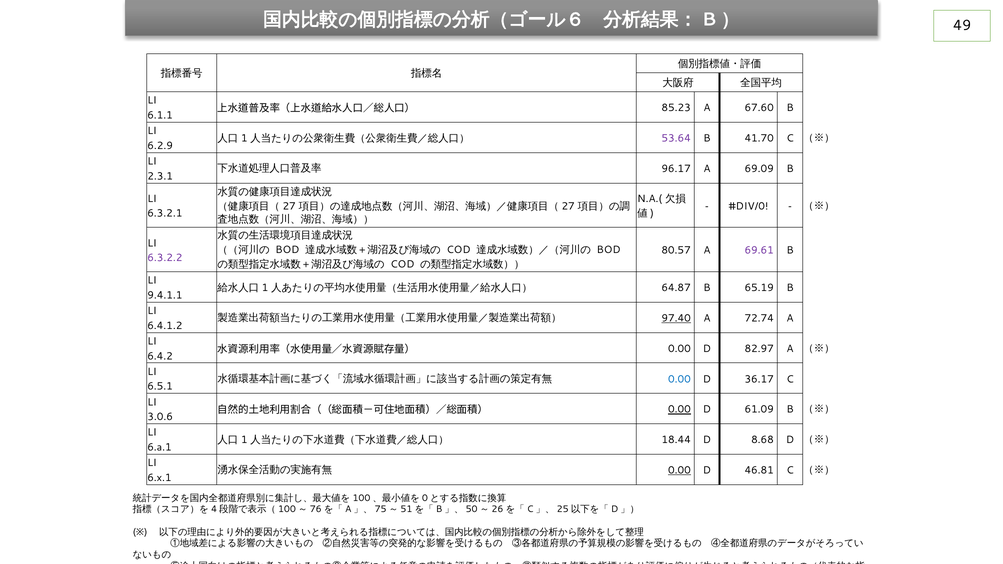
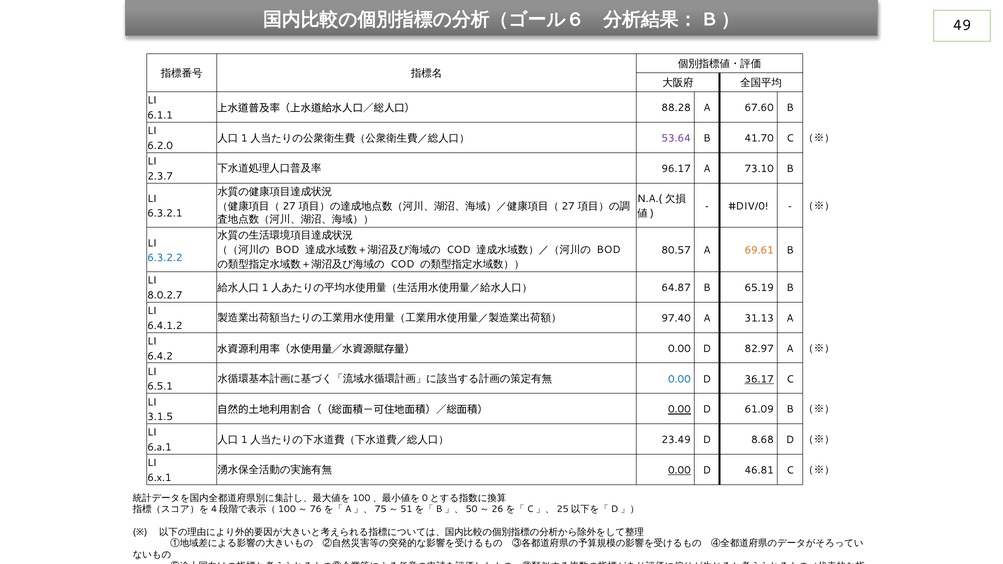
85.23: 85.23 -> 88.28
6.2.9: 6.2.9 -> 6.2.0
69.09: 69.09 -> 73.10
2.3.1: 2.3.1 -> 2.3.7
69.61 colour: purple -> orange
6.3.2.2 colour: purple -> blue
9.4.1.1: 9.4.1.1 -> 8.0.2.7
97.40 underline: present -> none
72.74: 72.74 -> 31.13
36.17 underline: none -> present
3.0.6: 3.0.6 -> 3.1.5
18.44: 18.44 -> 23.49
